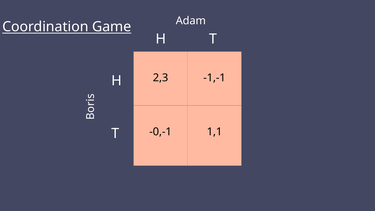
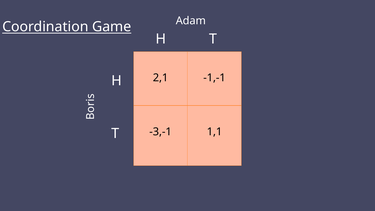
2,3: 2,3 -> 2,1
-0,-1: -0,-1 -> -3,-1
